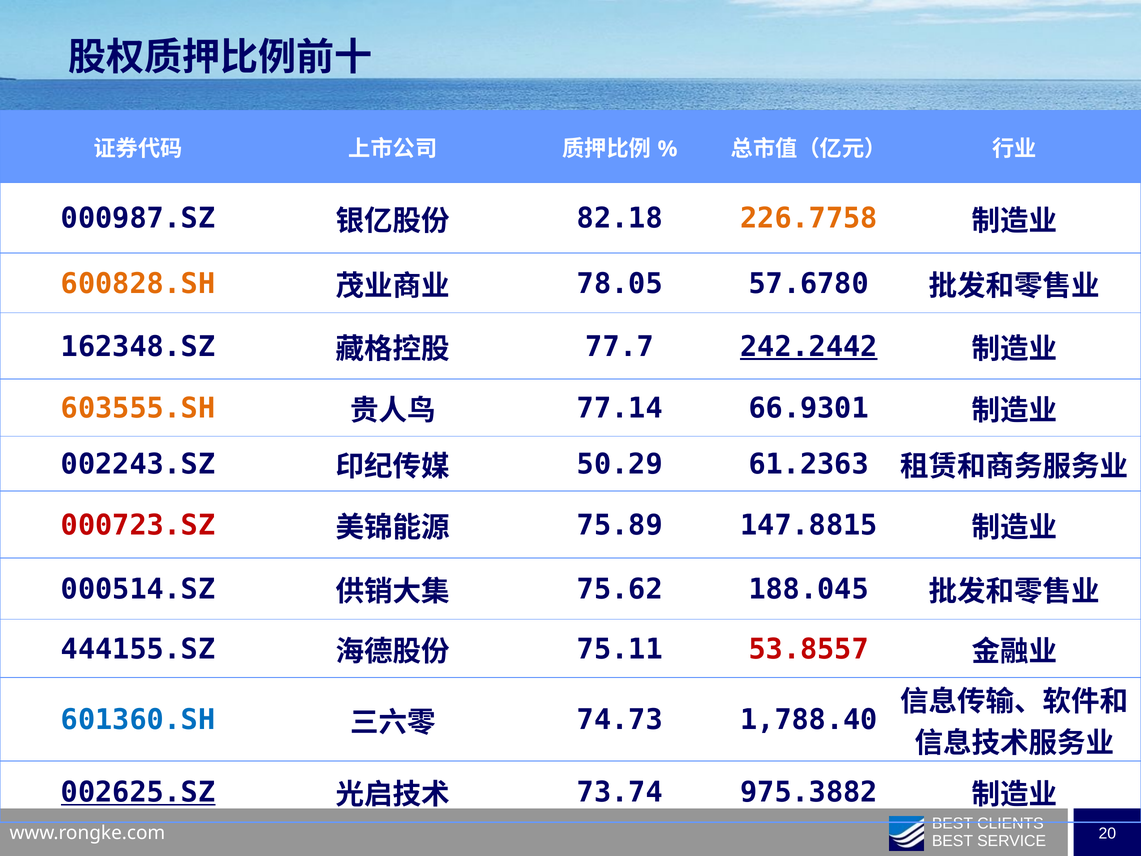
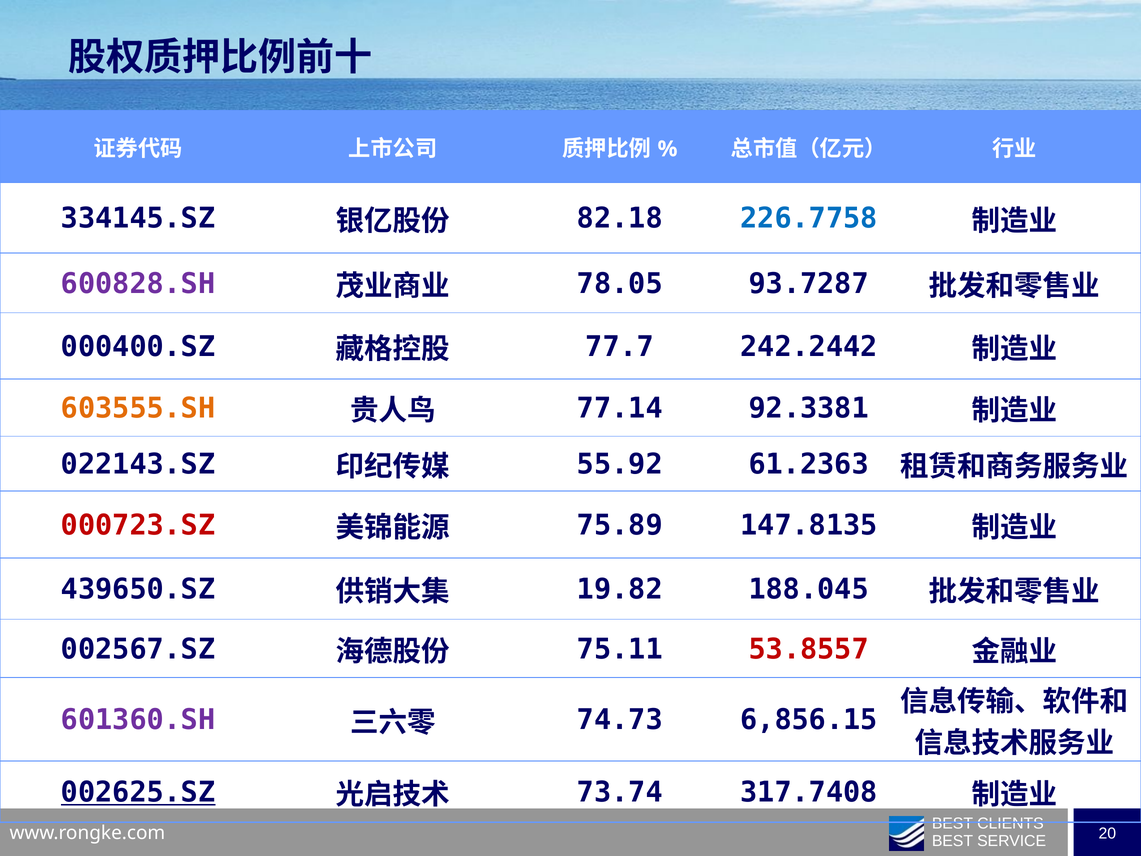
000987.SZ: 000987.SZ -> 334145.SZ
226.7758 colour: orange -> blue
600828.SH colour: orange -> purple
57.6780: 57.6780 -> 93.7287
162348.SZ: 162348.SZ -> 000400.SZ
242.2442 underline: present -> none
66.9301: 66.9301 -> 92.3381
002243.SZ: 002243.SZ -> 022143.SZ
50.29: 50.29 -> 55.92
147.8815: 147.8815 -> 147.8135
000514.SZ: 000514.SZ -> 439650.SZ
75.62: 75.62 -> 19.82
444155.SZ: 444155.SZ -> 002567.SZ
601360.SH colour: blue -> purple
1,788.40: 1,788.40 -> 6,856.15
975.3882: 975.3882 -> 317.7408
